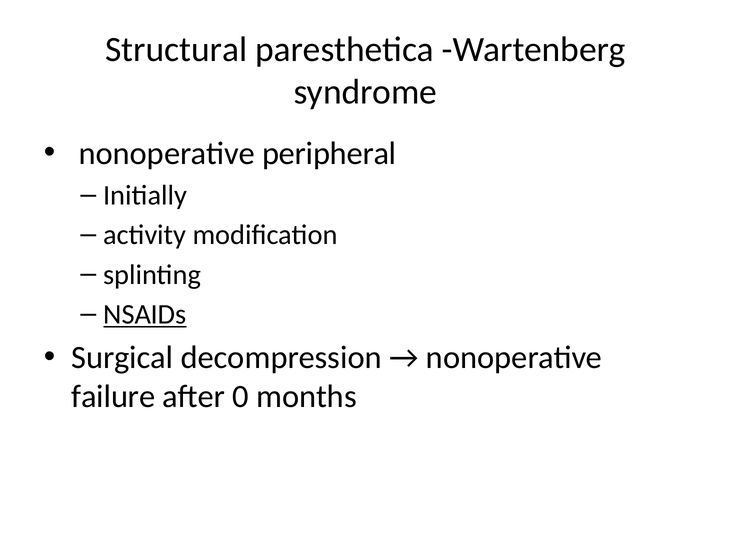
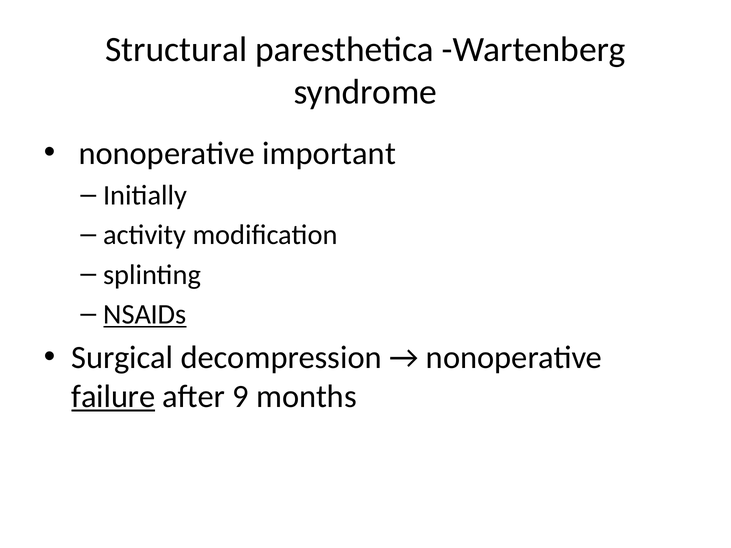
peripheral: peripheral -> important
failure underline: none -> present
0: 0 -> 9
